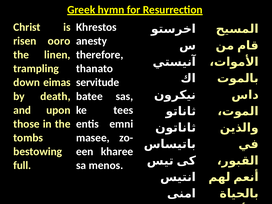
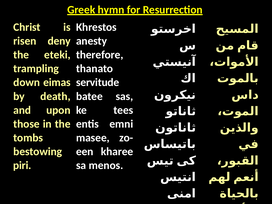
ooro: ooro -> deny
linen: linen -> eteki
full: full -> piri
